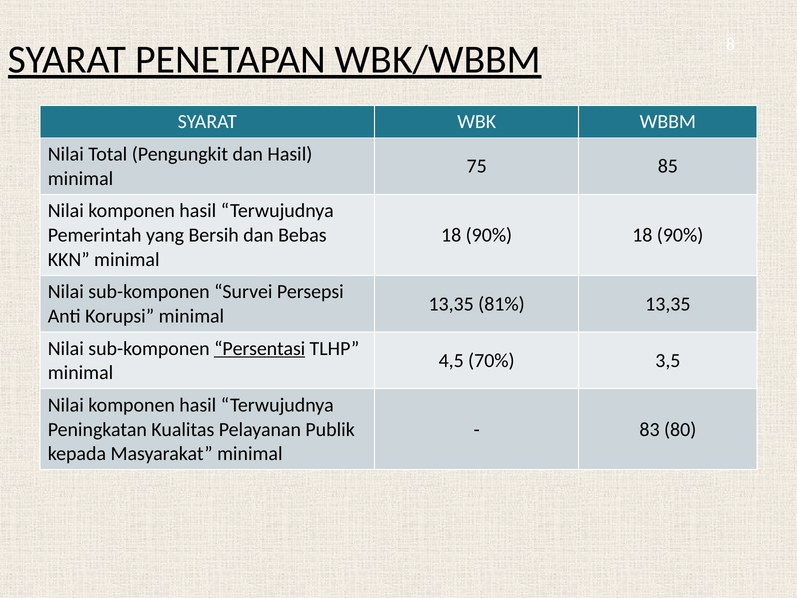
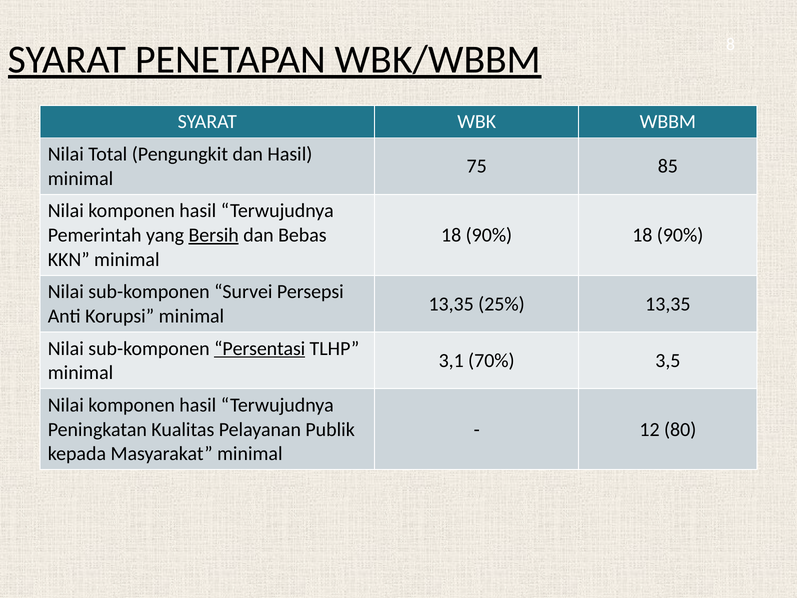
Bersih underline: none -> present
81%: 81% -> 25%
4,5: 4,5 -> 3,1
83: 83 -> 12
